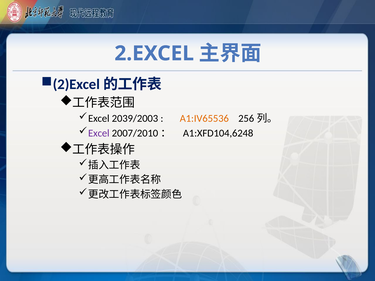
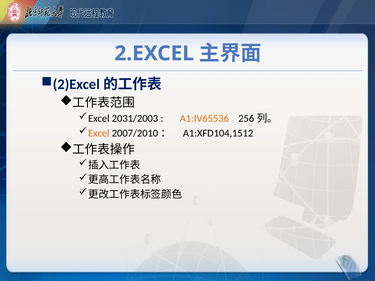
2039/2003: 2039/2003 -> 2031/2003
Excel at (99, 133) colour: purple -> orange
A1:XFD104,6248: A1:XFD104,6248 -> A1:XFD104,1512
